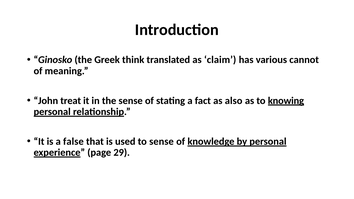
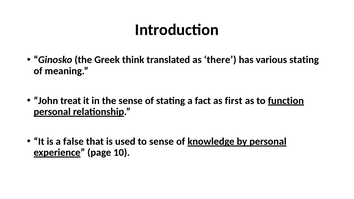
claim: claim -> there
various cannot: cannot -> stating
also: also -> first
knowing: knowing -> function
29: 29 -> 10
